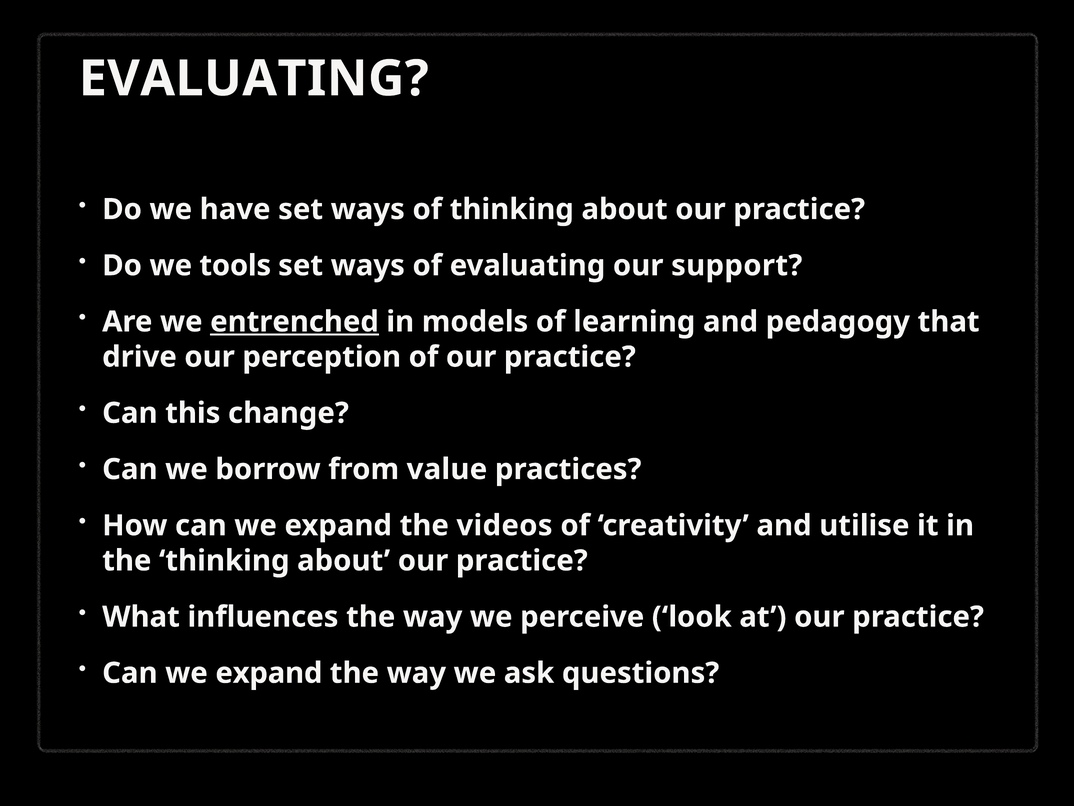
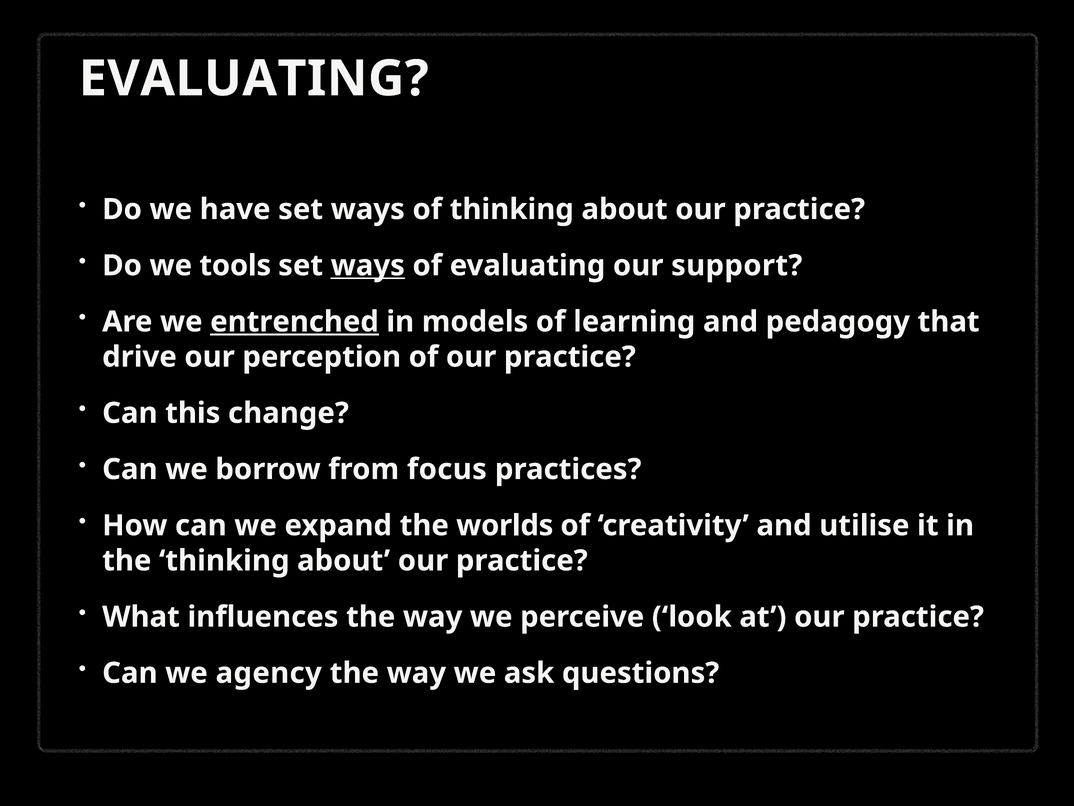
ways at (368, 265) underline: none -> present
value: value -> focus
videos: videos -> worlds
expand at (269, 673): expand -> agency
